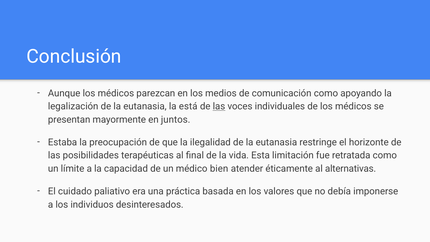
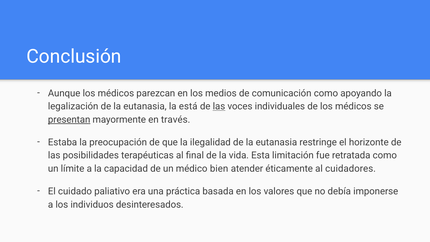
presentan underline: none -> present
juntos: juntos -> través
alternativas: alternativas -> cuidadores
